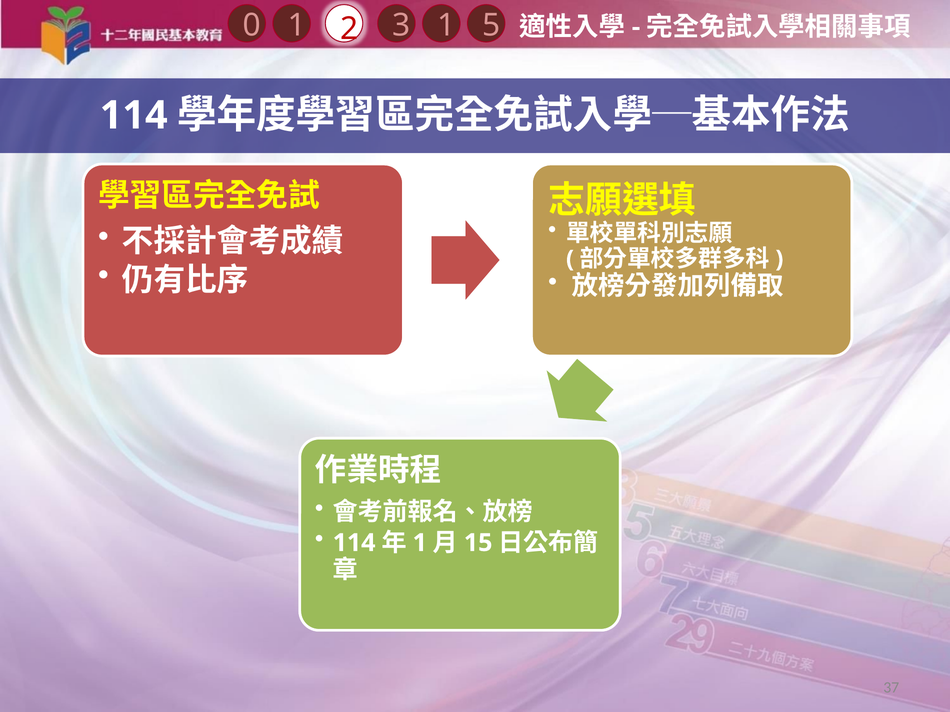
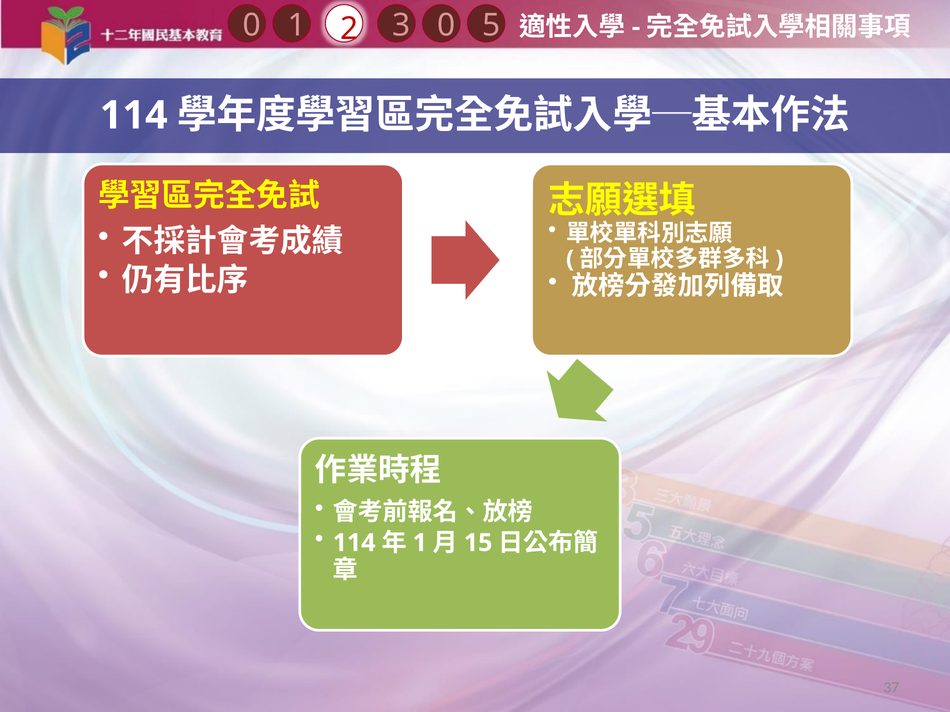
1 1: 1 -> 0
